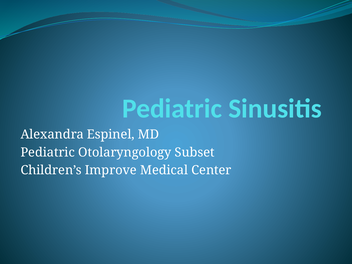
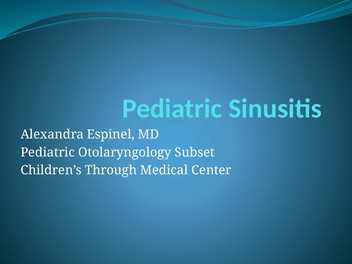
Improve: Improve -> Through
